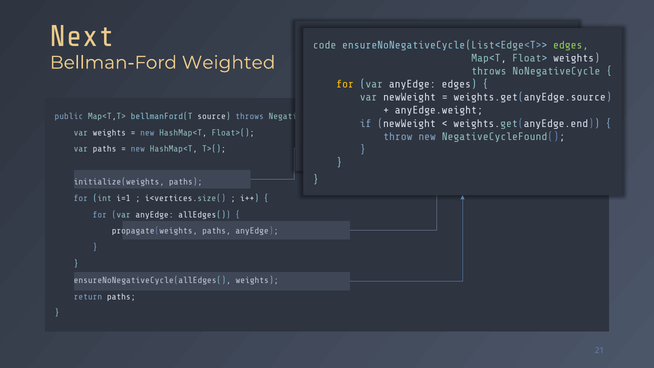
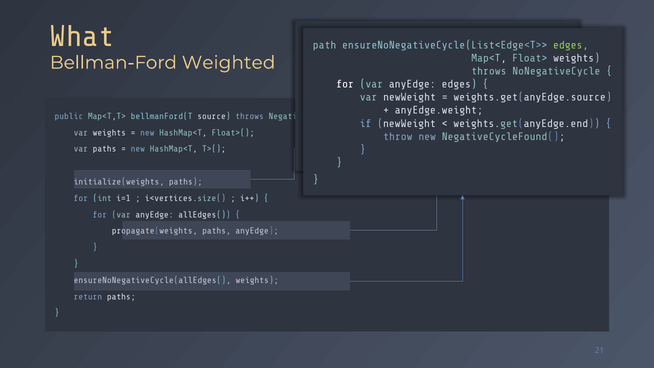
Next: Next -> What
code: code -> path
for at (345, 84) colour: yellow -> white
